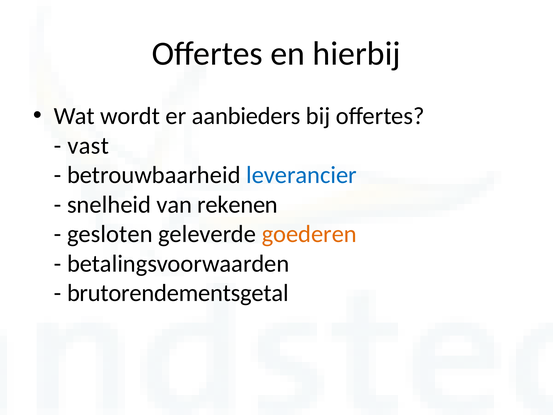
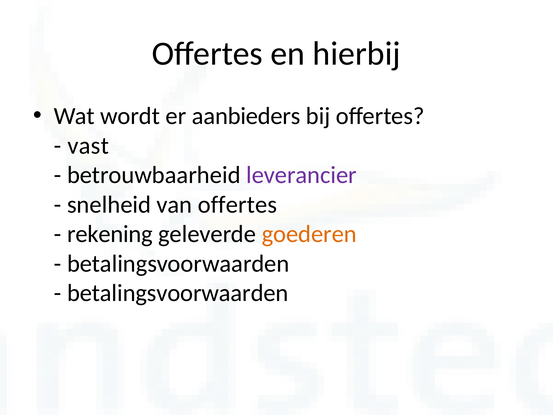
leverancier colour: blue -> purple
van rekenen: rekenen -> offertes
gesloten: gesloten -> rekening
brutorendementsgetal at (178, 293): brutorendementsgetal -> betalingsvoorwaarden
